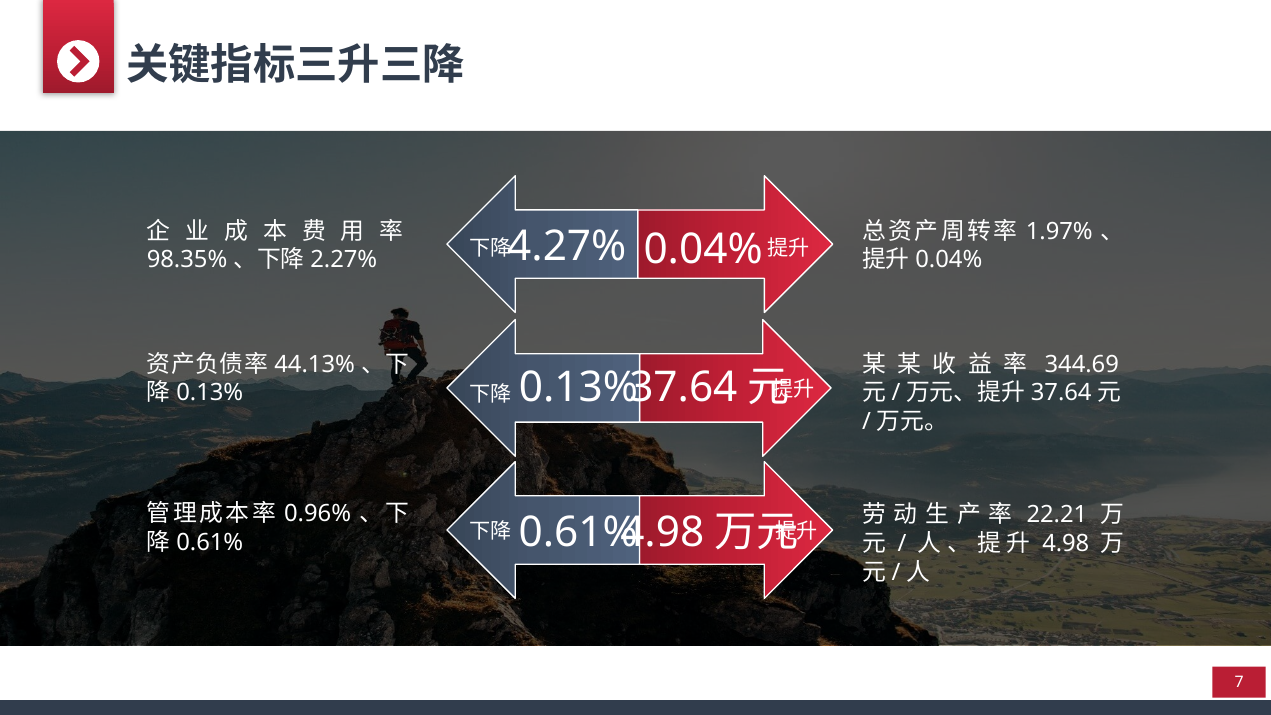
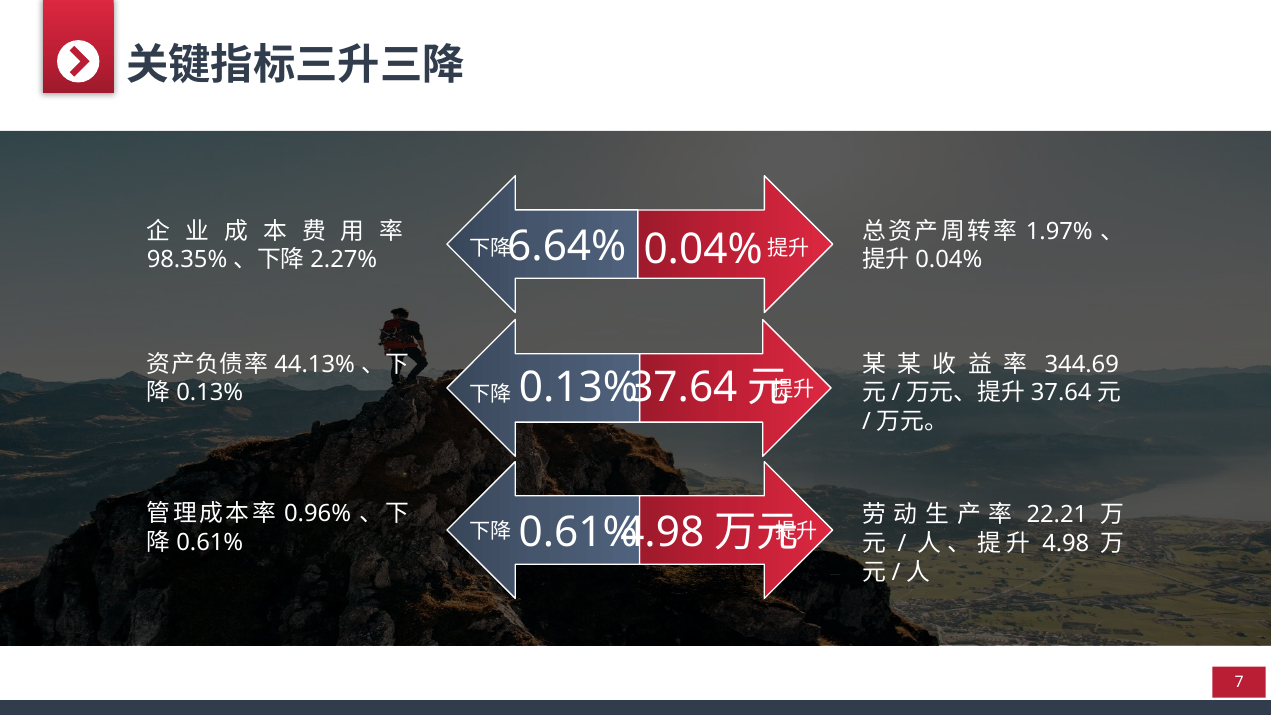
4.27%: 4.27% -> 6.64%
